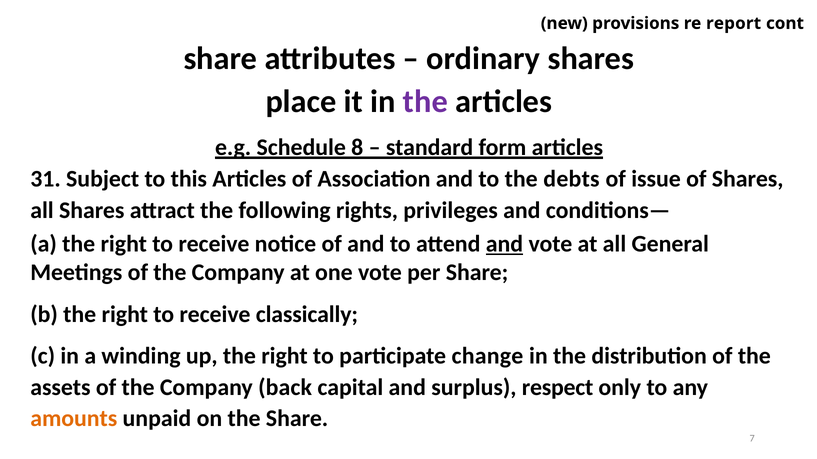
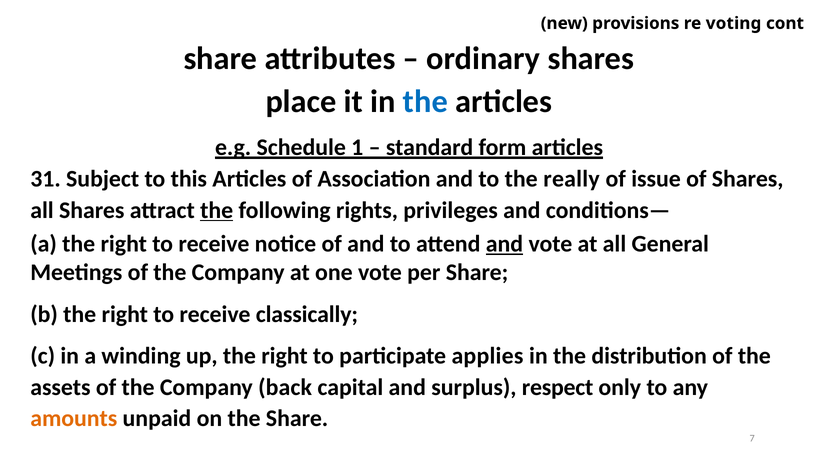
report: report -> voting
the at (425, 101) colour: purple -> blue
8: 8 -> 1
debts: debts -> really
the at (217, 211) underline: none -> present
change: change -> applies
